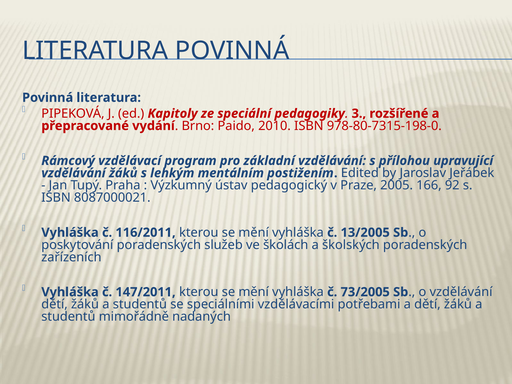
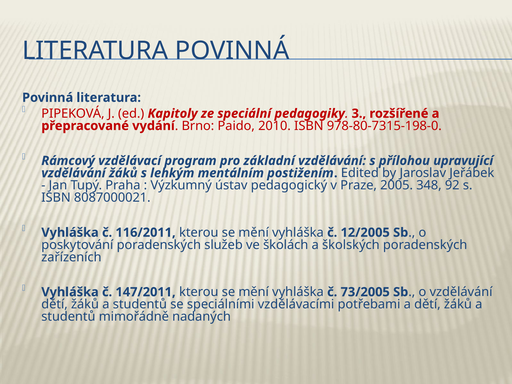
166: 166 -> 348
13/2005: 13/2005 -> 12/2005
